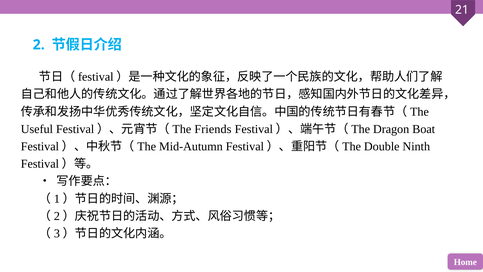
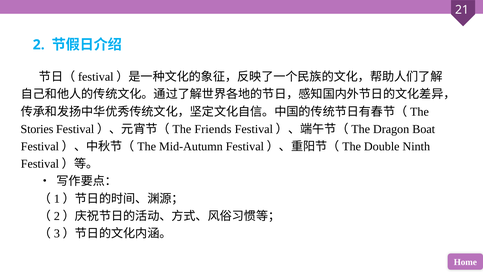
Useful: Useful -> Stories
